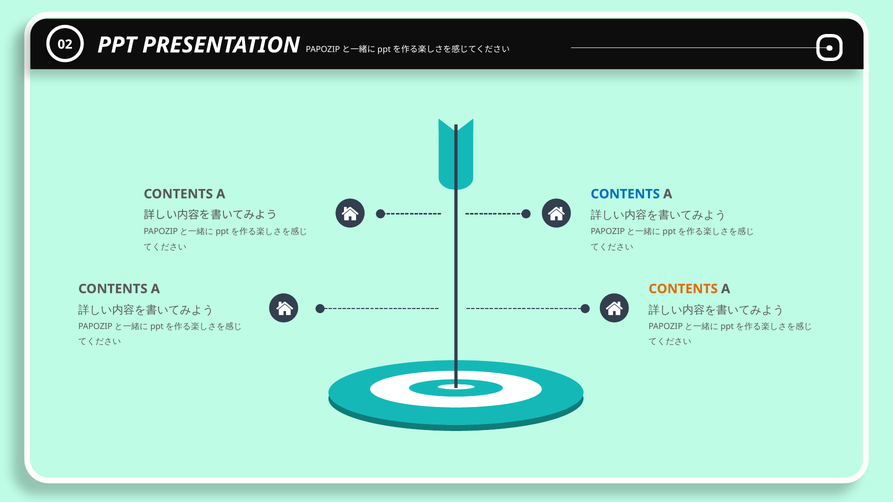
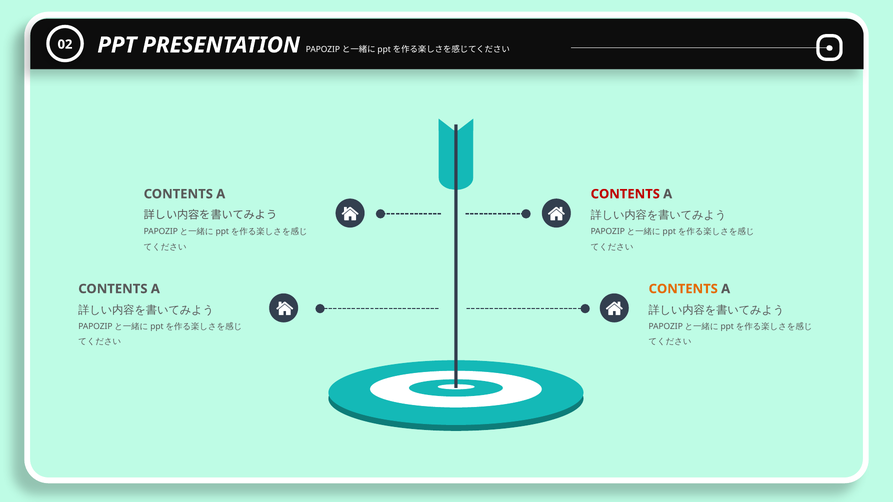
CONTENTS at (625, 194) colour: blue -> red
